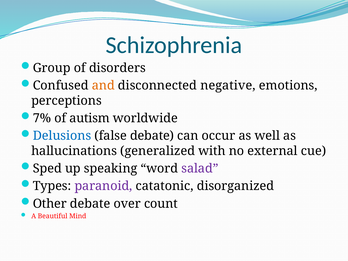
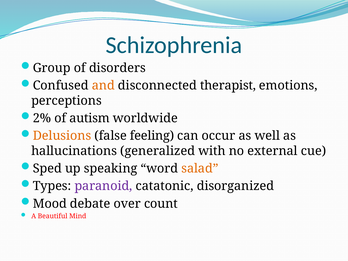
negative: negative -> therapist
7%: 7% -> 2%
Delusions colour: blue -> orange
false debate: debate -> feeling
salad colour: purple -> orange
Other: Other -> Mood
